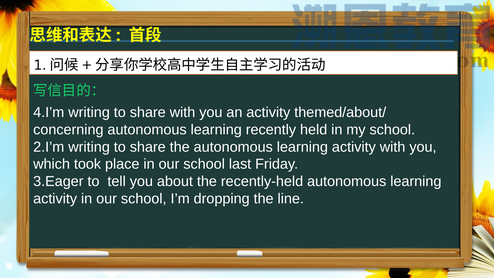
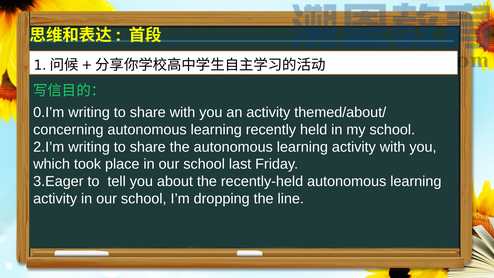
4.I’m: 4.I’m -> 0.I’m
